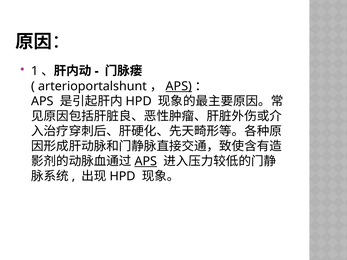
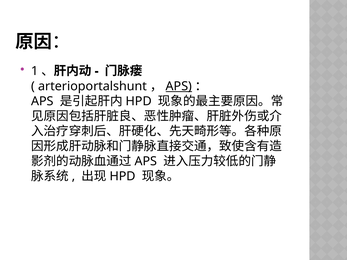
APS at (146, 161) underline: present -> none
